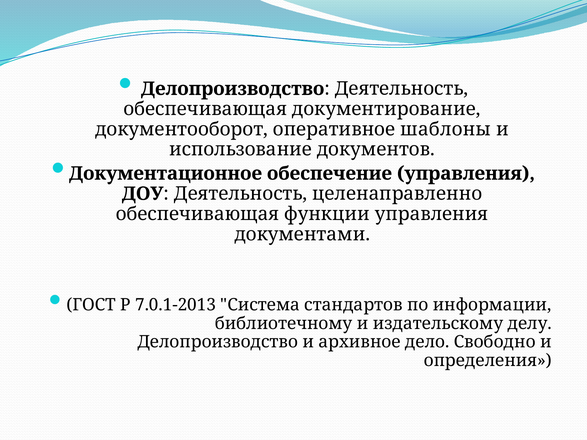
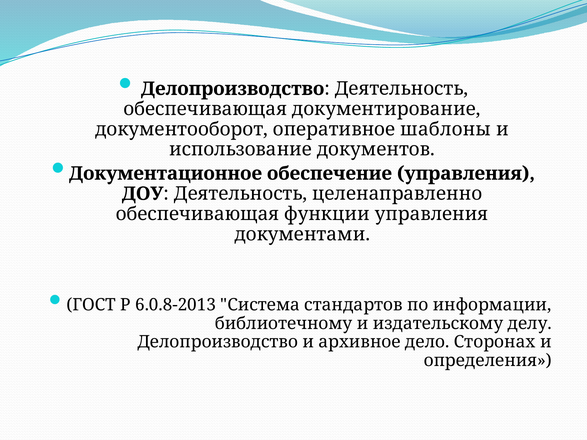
7.0.1-2013: 7.0.1-2013 -> 6.0.8-2013
Свободно: Свободно -> Сторонах
